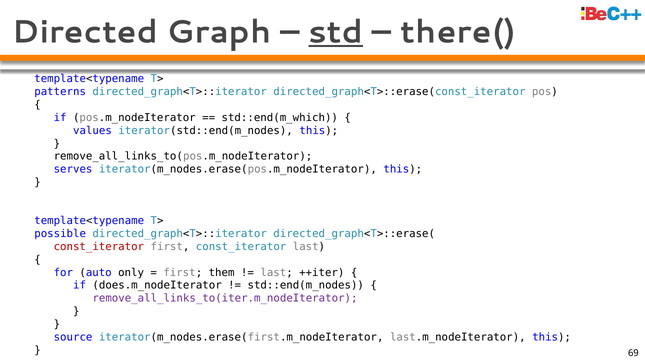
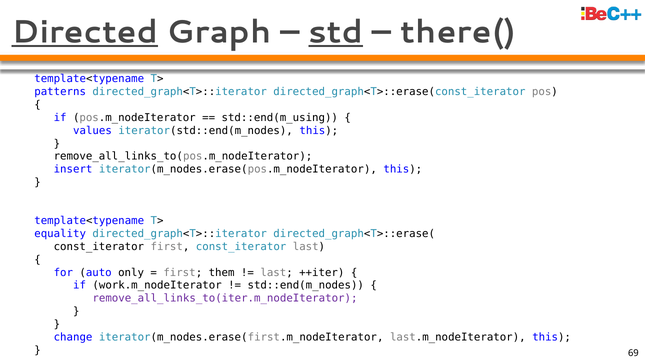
Directed underline: none -> present
std::end(m_which: std::end(m_which -> std::end(m_using
serves: serves -> insert
possible: possible -> equality
const_iterator at (99, 247) colour: red -> black
does.m_nodeIterator: does.m_nodeIterator -> work.m_nodeIterator
source: source -> change
